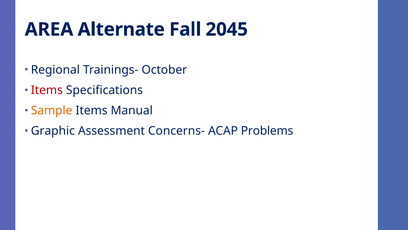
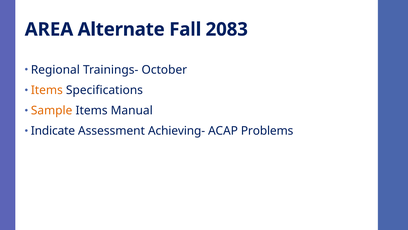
2045: 2045 -> 2083
Items at (47, 90) colour: red -> orange
Graphic: Graphic -> Indicate
Concerns-: Concerns- -> Achieving-
